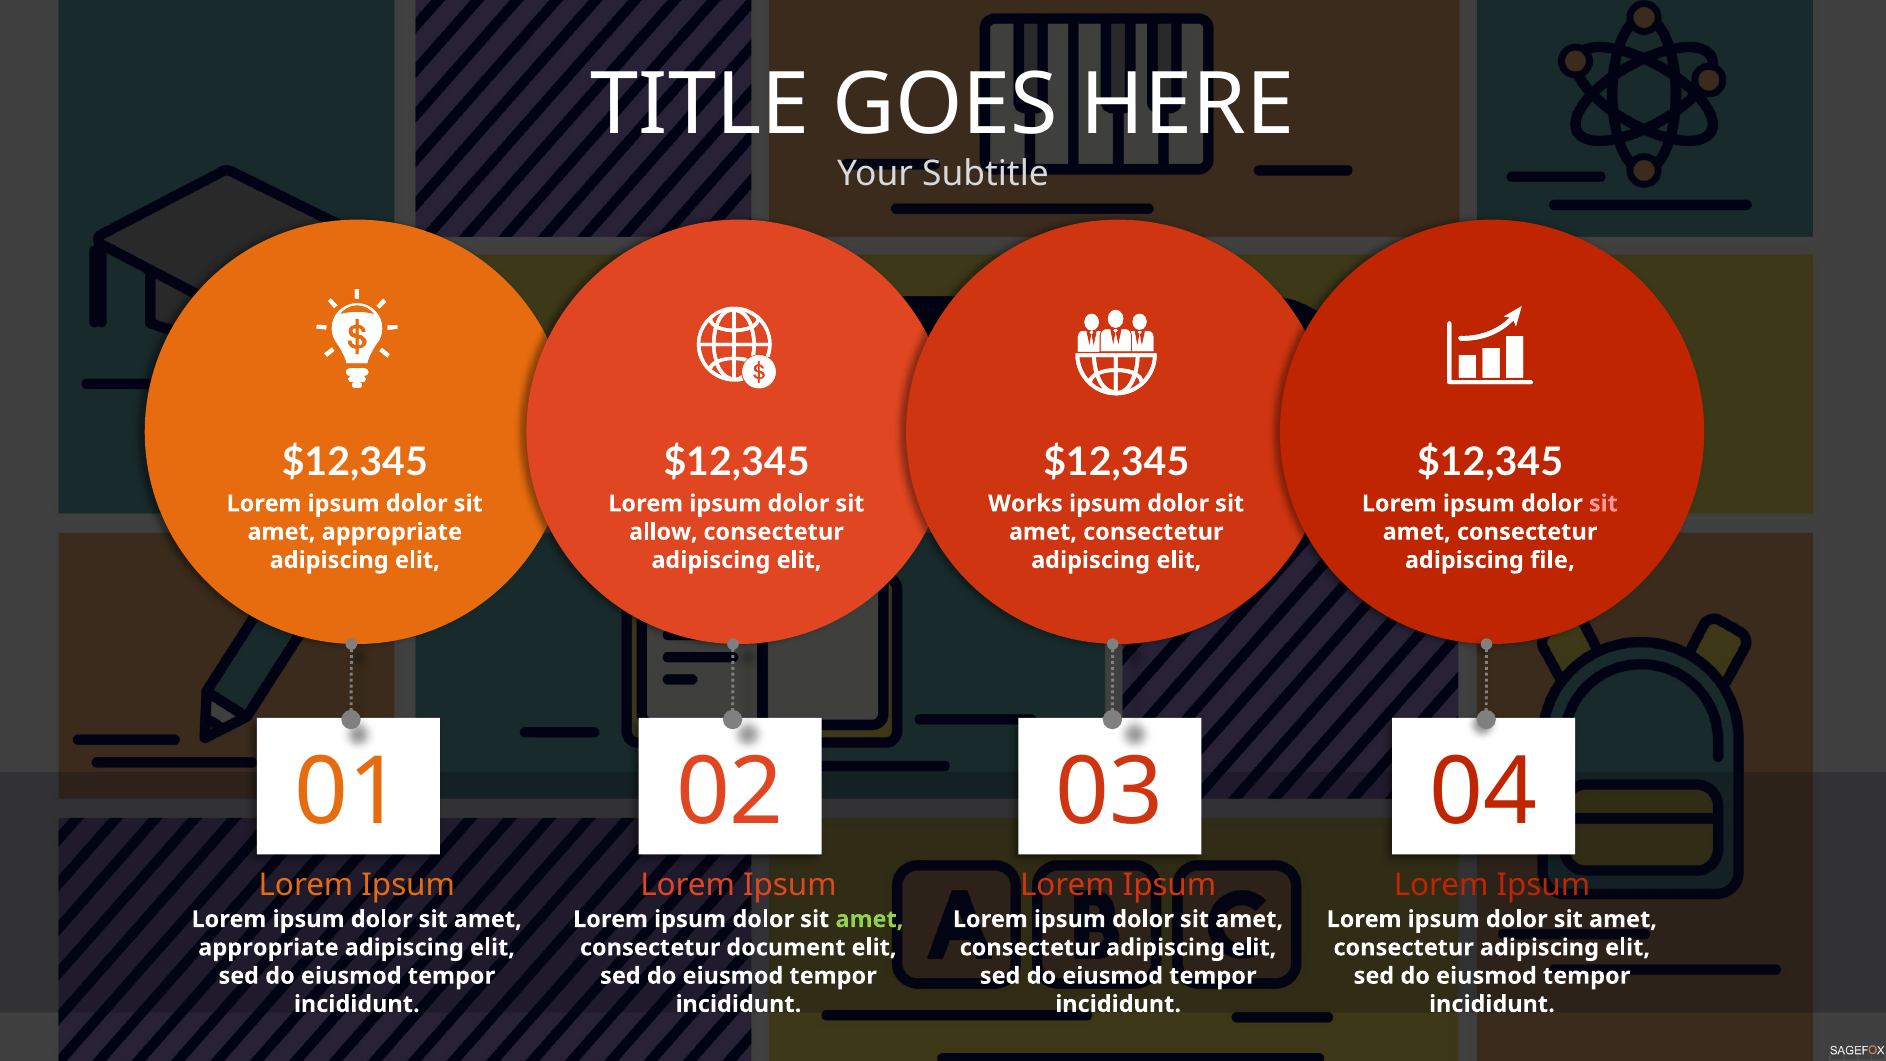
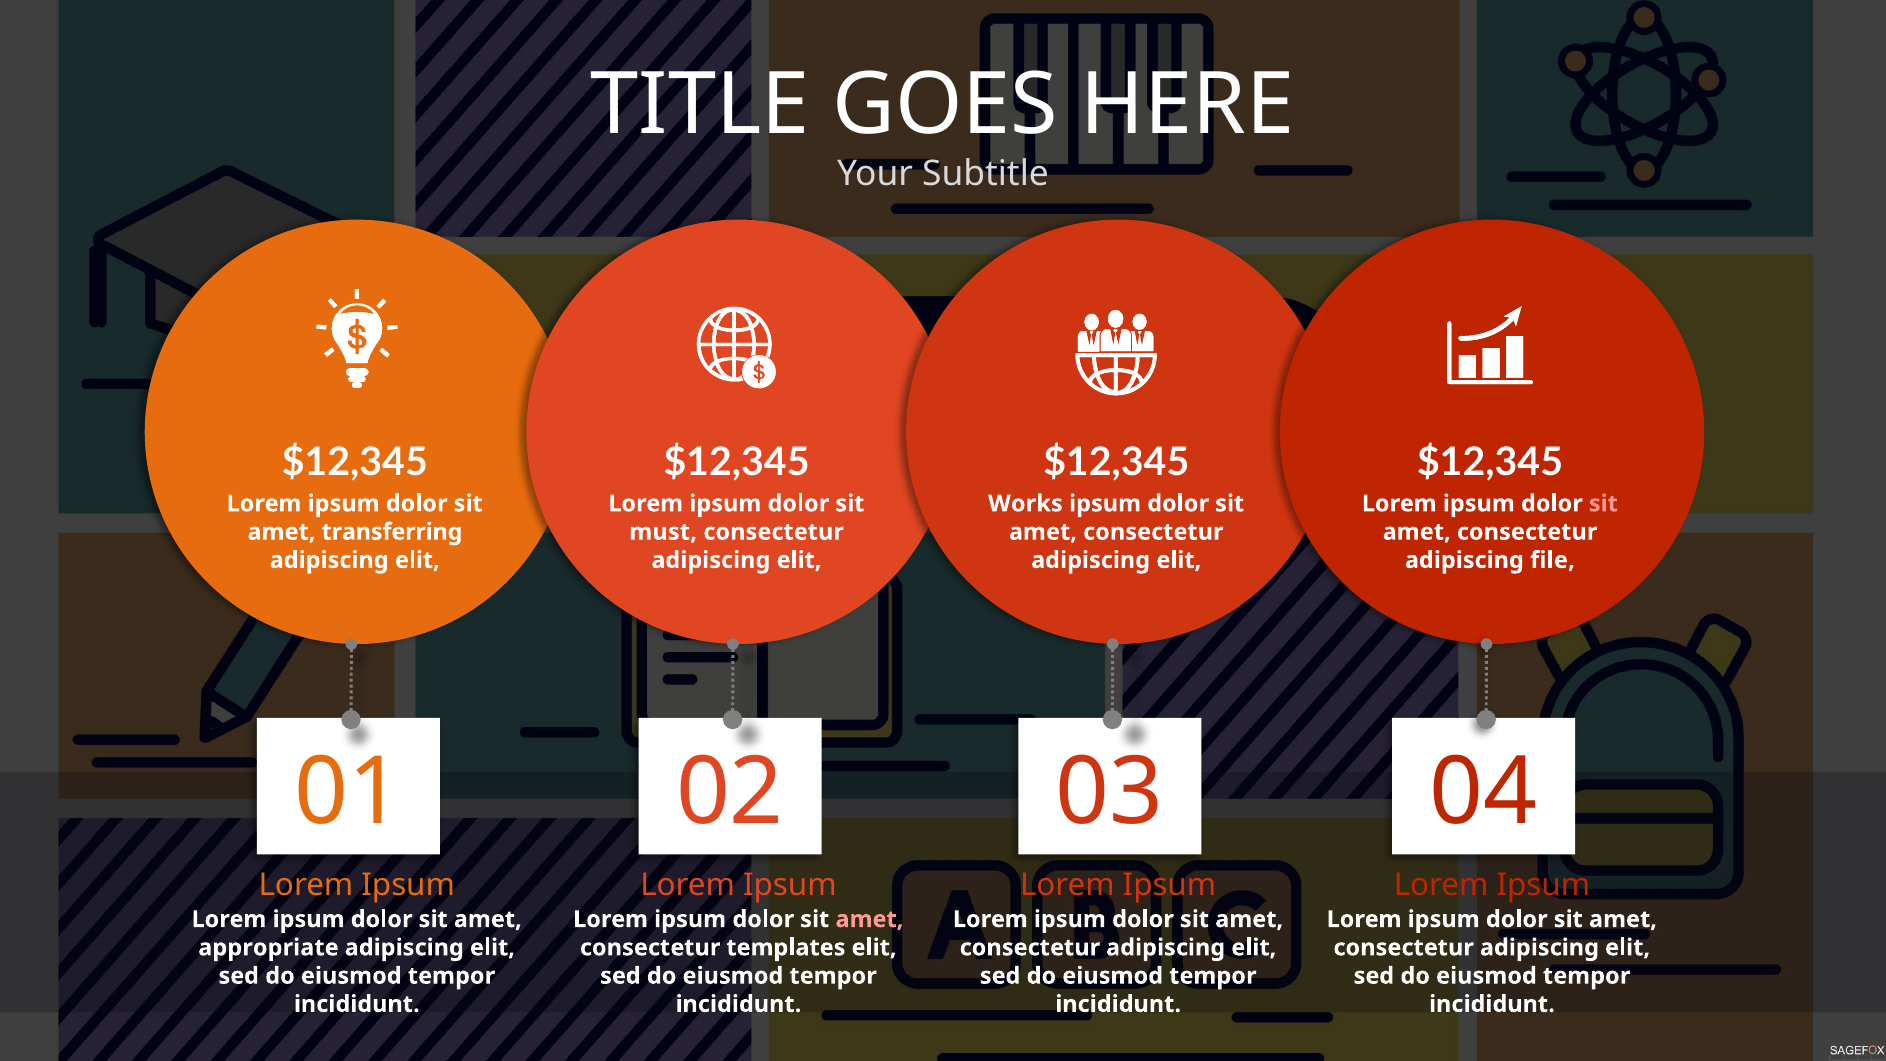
appropriate at (392, 532): appropriate -> transferring
allow: allow -> must
amet at (869, 919) colour: light green -> pink
document: document -> templates
